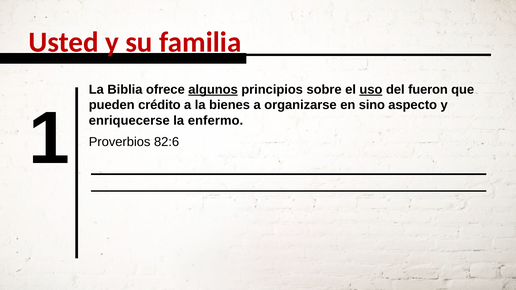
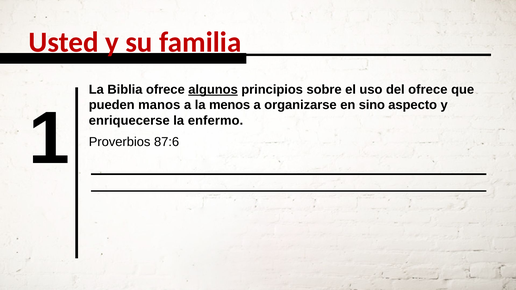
uso underline: present -> none
del fueron: fueron -> ofrece
crédito: crédito -> manos
bienes: bienes -> menos
82:6: 82:6 -> 87:6
